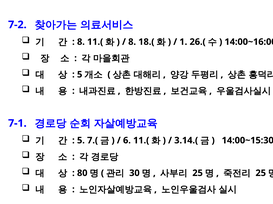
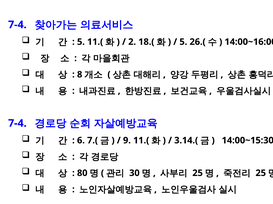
7-2 at (17, 25): 7-2 -> 7-4
8 at (81, 42): 8 -> 5
8 at (132, 42): 8 -> 2
1 at (183, 42): 1 -> 5
5 at (80, 75): 5 -> 8
7-1 at (17, 124): 7-1 -> 7-4
5 at (81, 141): 5 -> 6
6: 6 -> 9
